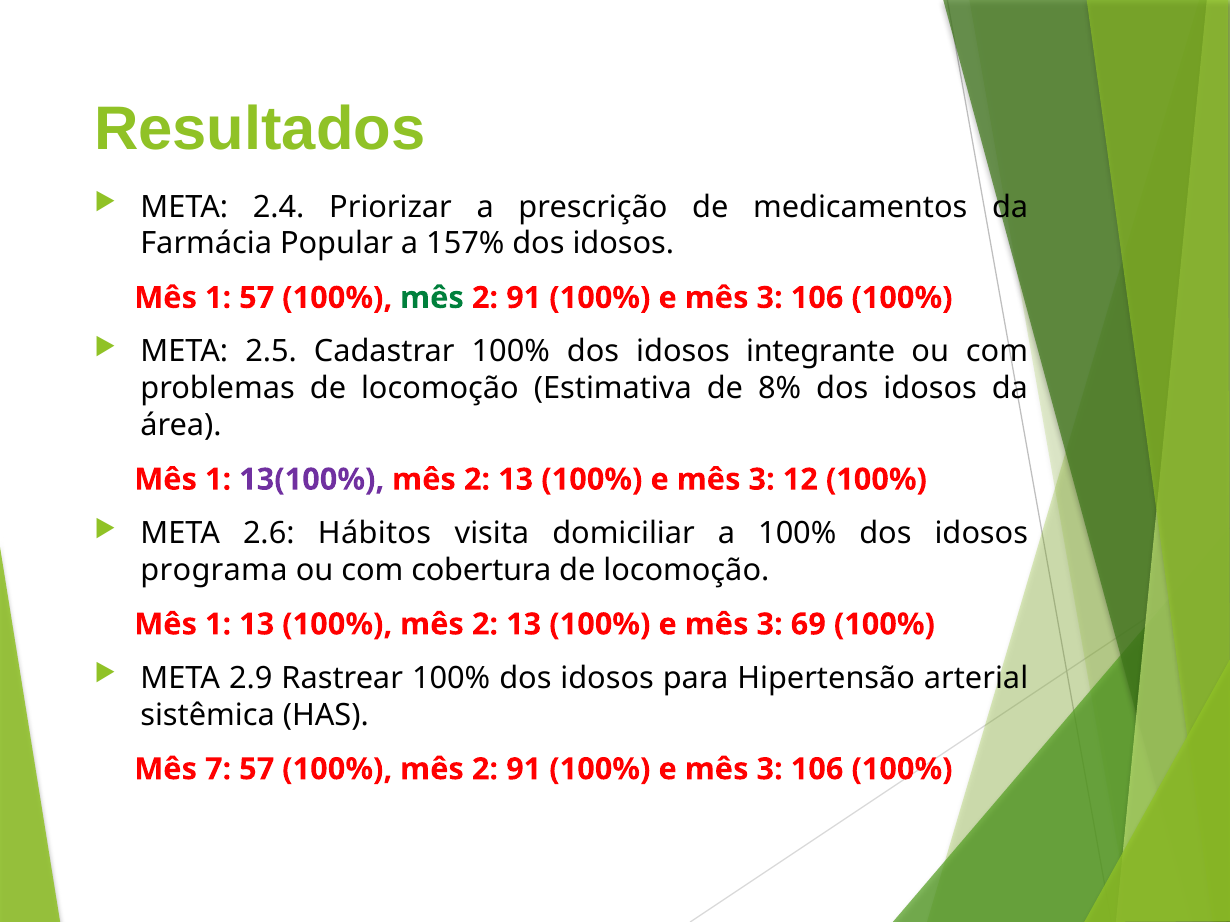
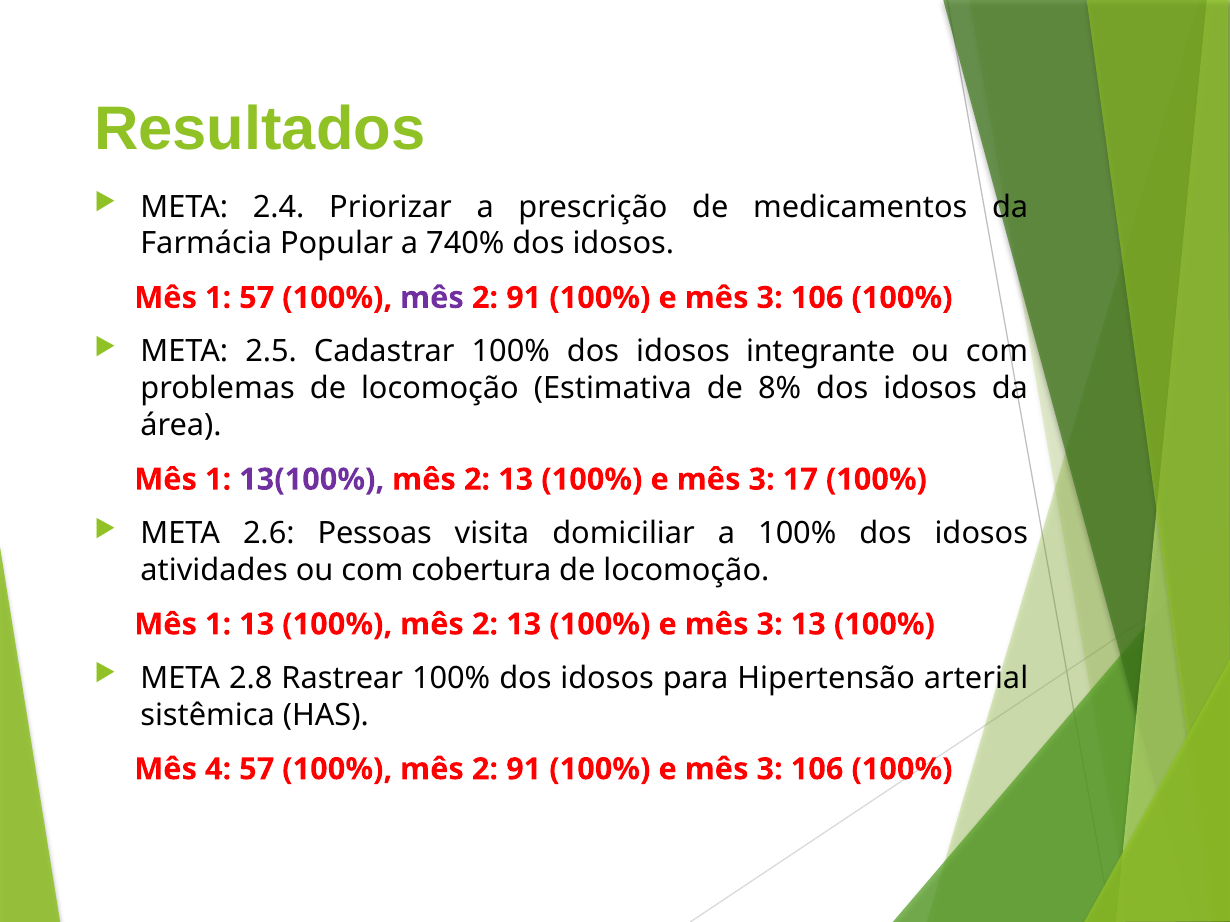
157%: 157% -> 740%
mês at (432, 298) colour: green -> purple
12: 12 -> 17
Hábitos: Hábitos -> Pessoas
programa: programa -> atividades
3 69: 69 -> 13
2.9: 2.9 -> 2.8
7: 7 -> 4
